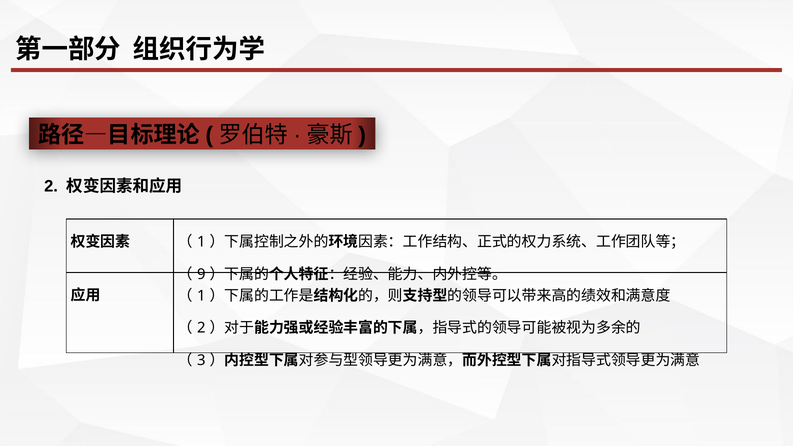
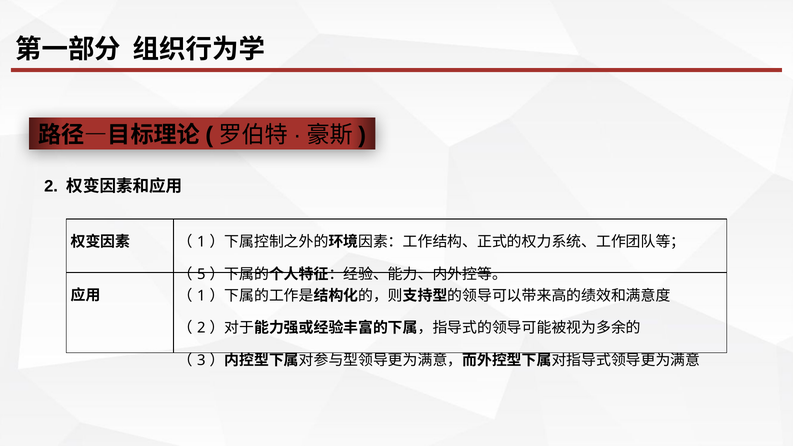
9: 9 -> 5
